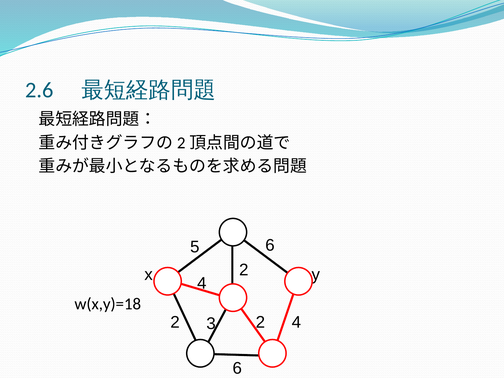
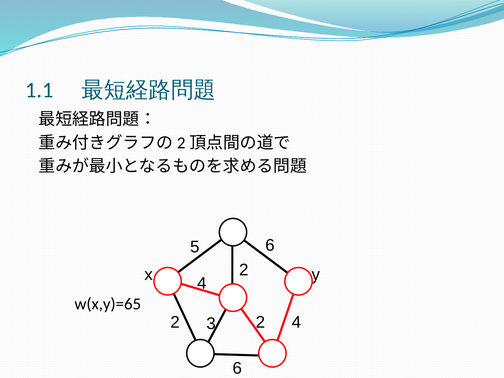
2.6: 2.6 -> 1.1
w(x,y)=18: w(x,y)=18 -> w(x,y)=65
